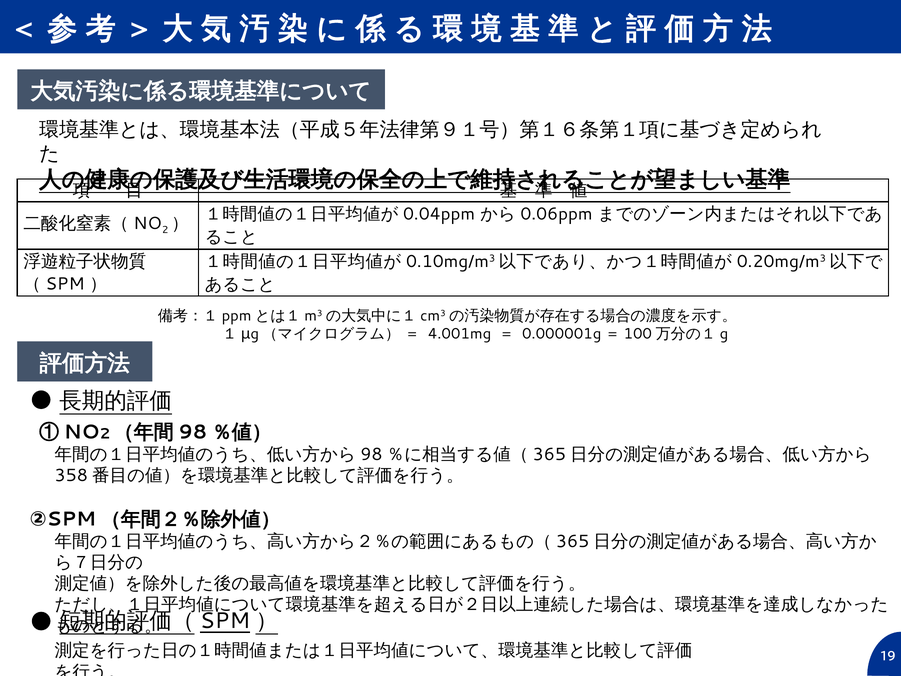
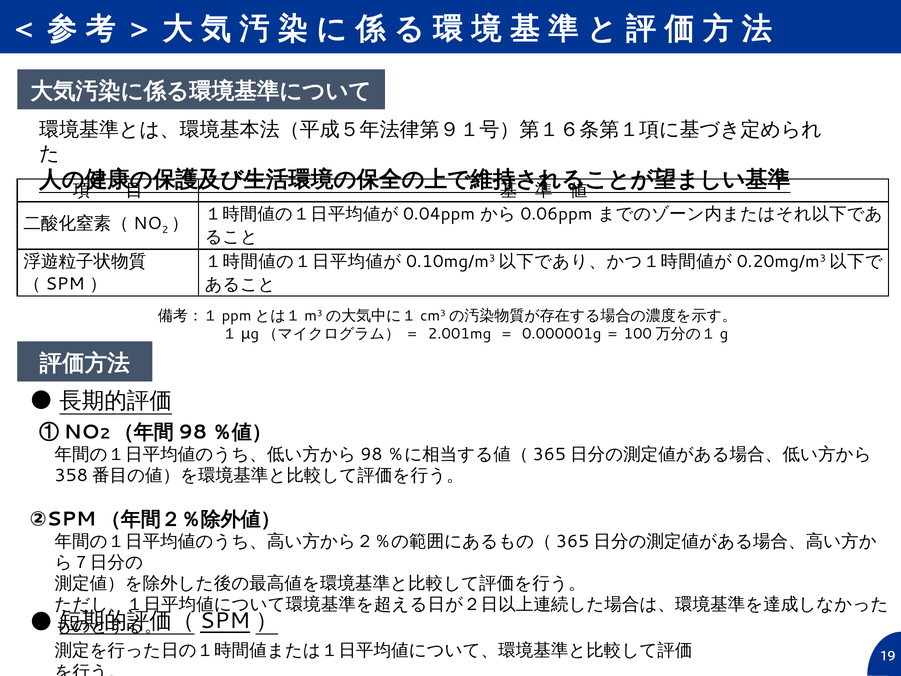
4.001mg: 4.001mg -> 2.001mg
